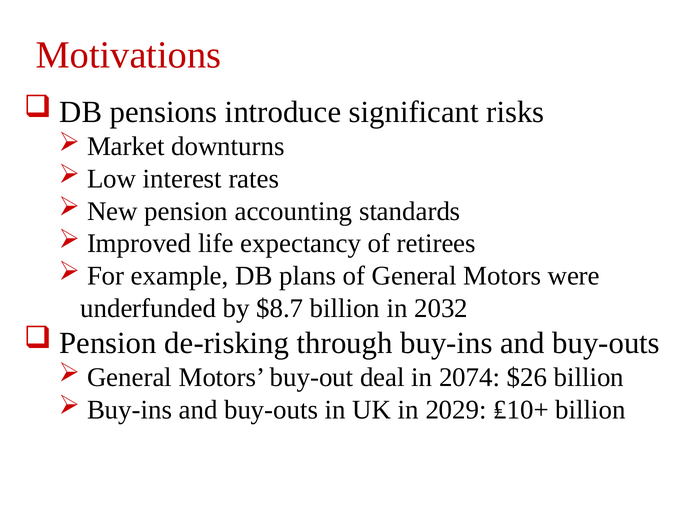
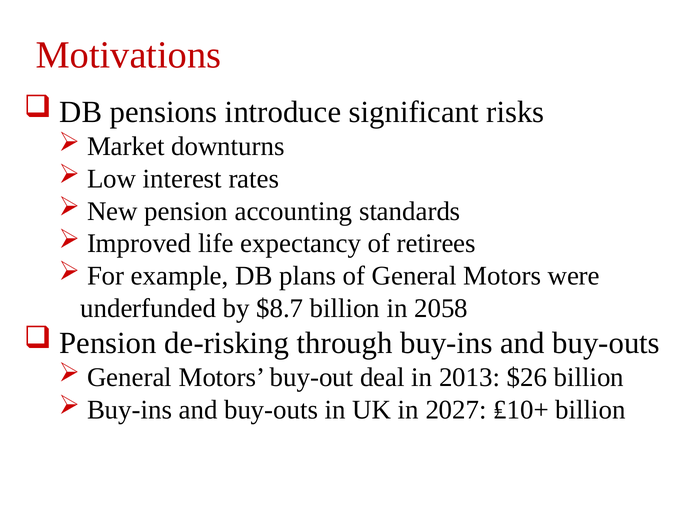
2032: 2032 -> 2058
2074: 2074 -> 2013
2029: 2029 -> 2027
